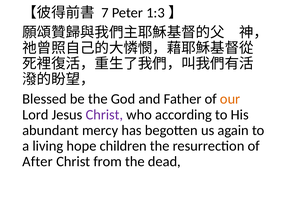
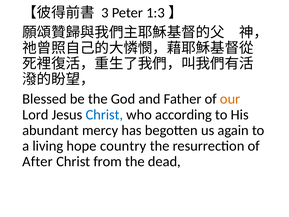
7: 7 -> 3
Christ at (104, 115) colour: purple -> blue
children: children -> country
